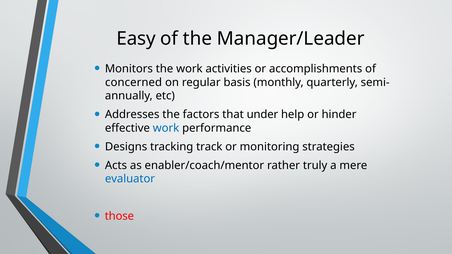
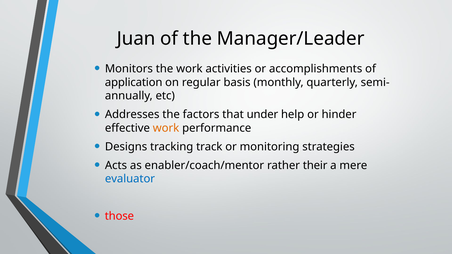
Easy: Easy -> Juan
concerned: concerned -> application
work at (166, 128) colour: blue -> orange
truly: truly -> their
